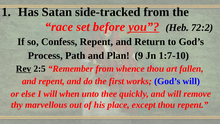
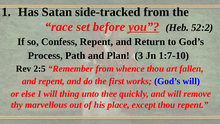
72:2: 72:2 -> 52:2
9: 9 -> 3
Rev underline: present -> none
when: when -> thing
